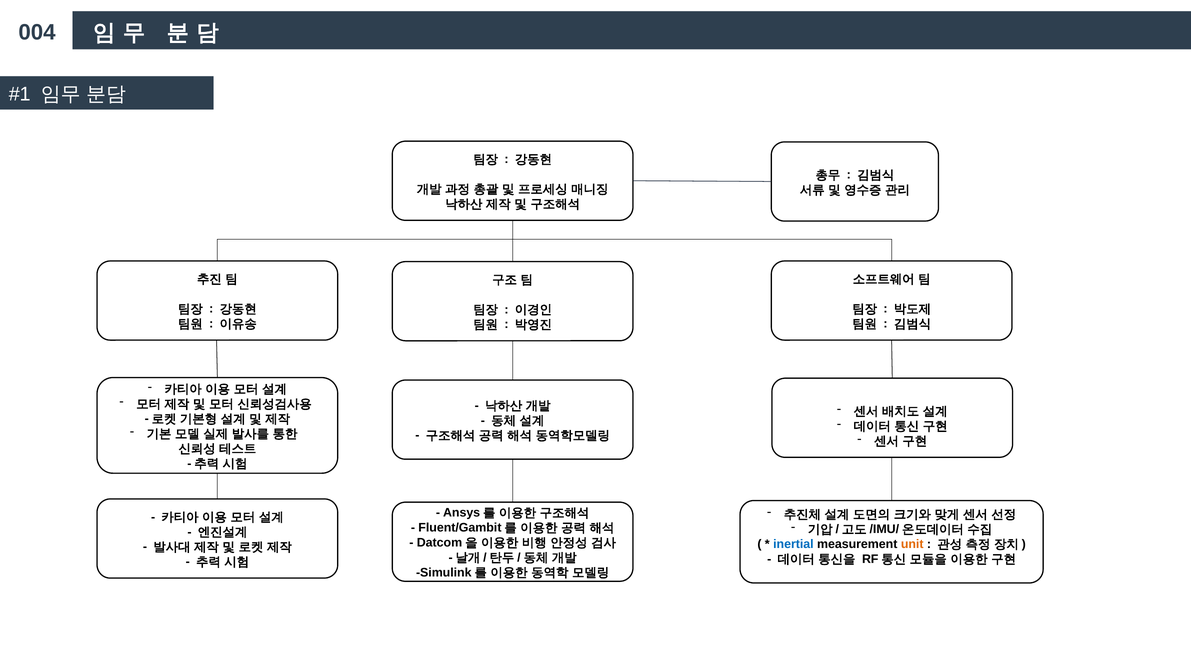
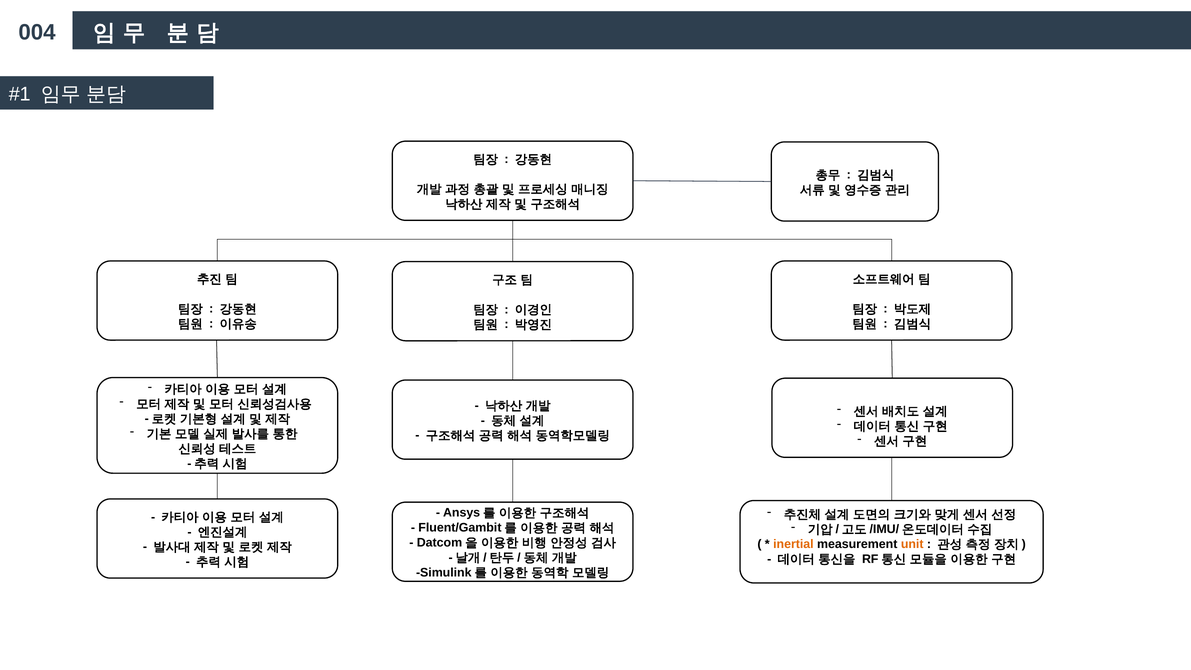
inertial colour: blue -> orange
